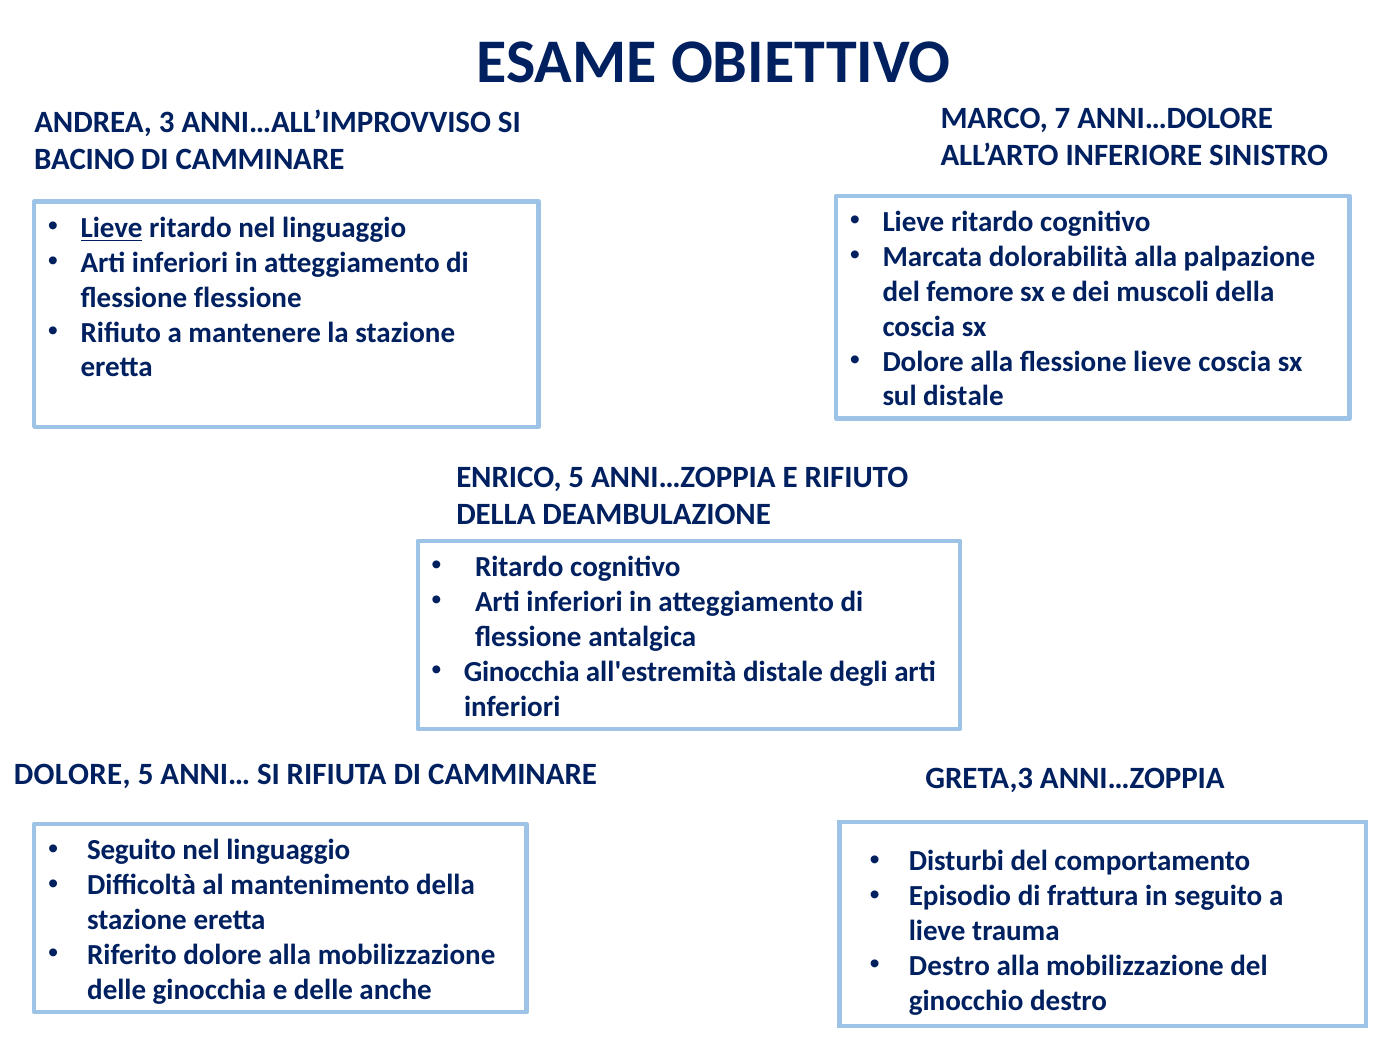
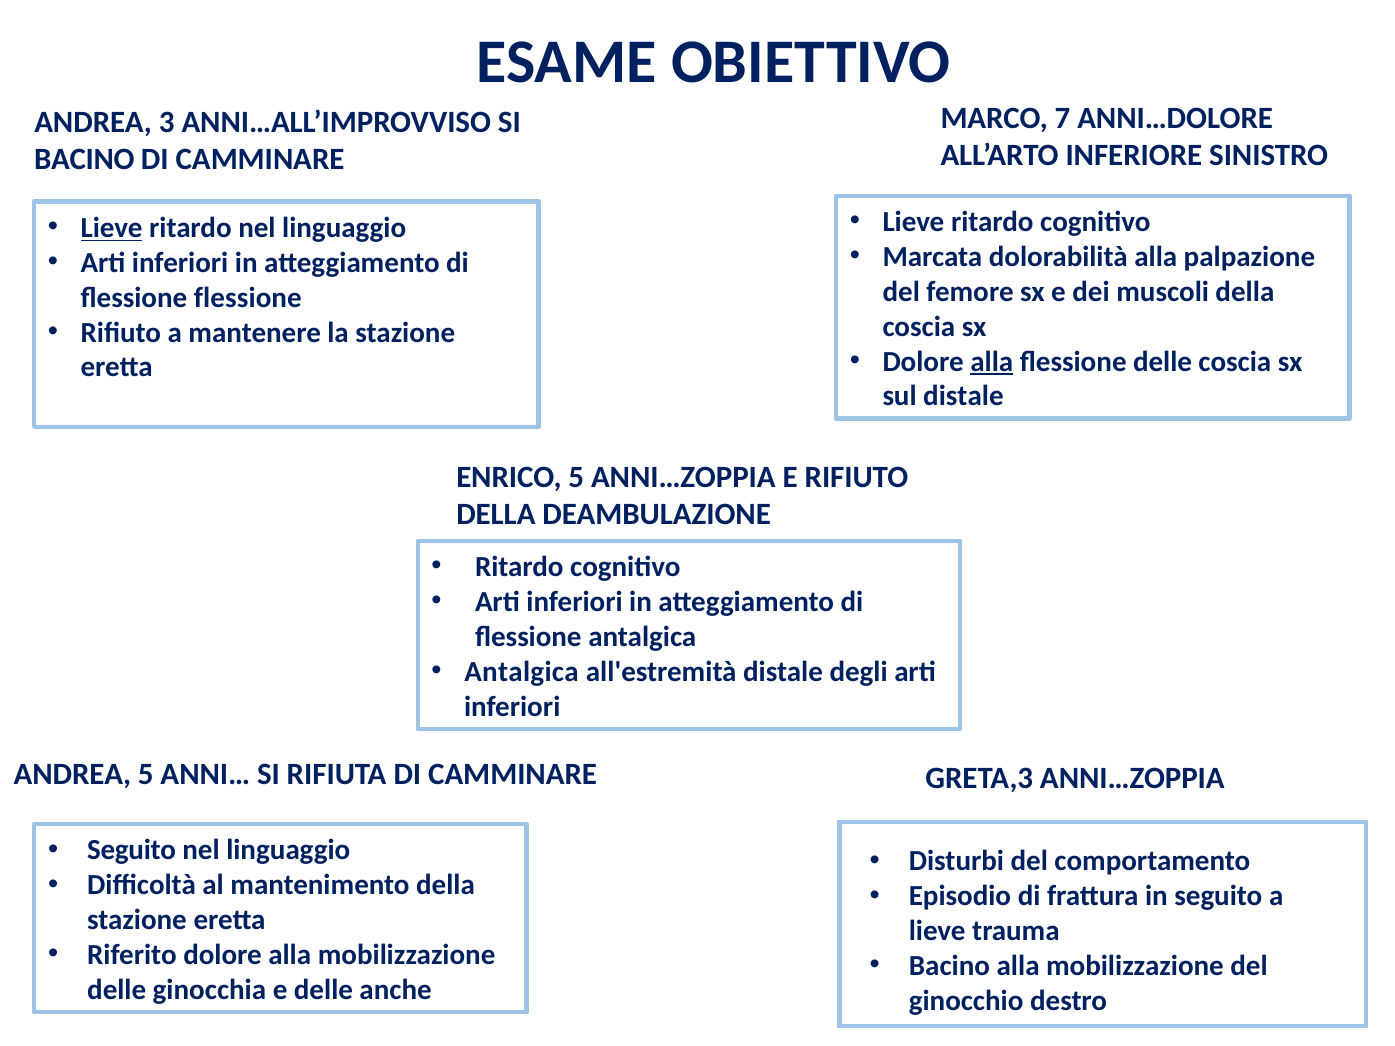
alla at (992, 362) underline: none -> present
flessione lieve: lieve -> delle
Ginocchia at (522, 672): Ginocchia -> Antalgica
DOLORE at (72, 775): DOLORE -> ANDREA
Destro at (949, 966): Destro -> Bacino
